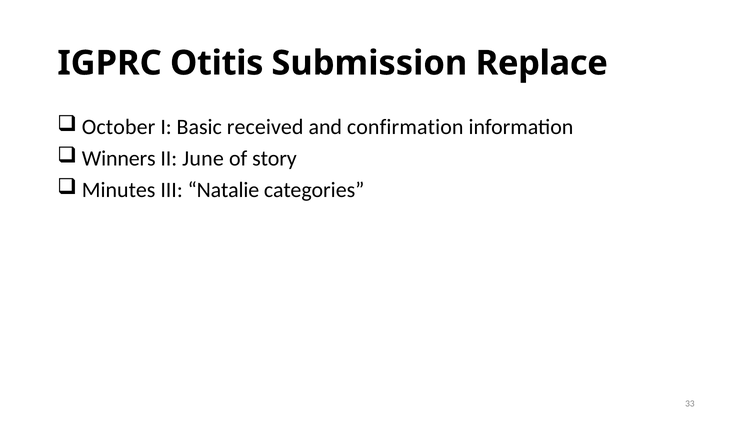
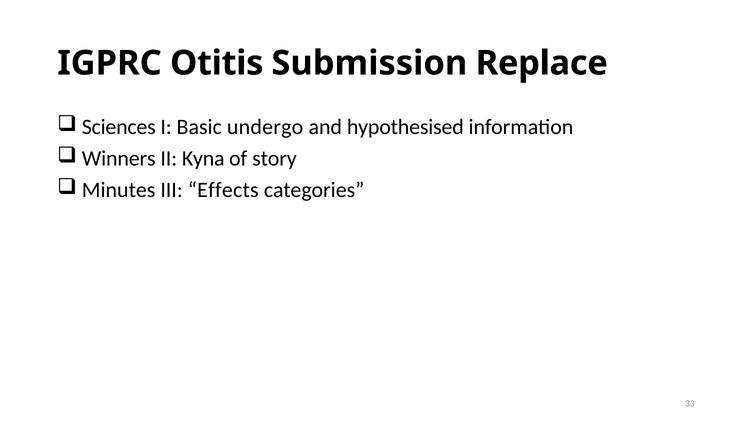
October: October -> Sciences
received: received -> undergo
confirmation: confirmation -> hypothesised
June: June -> Kyna
Natalie: Natalie -> Effects
